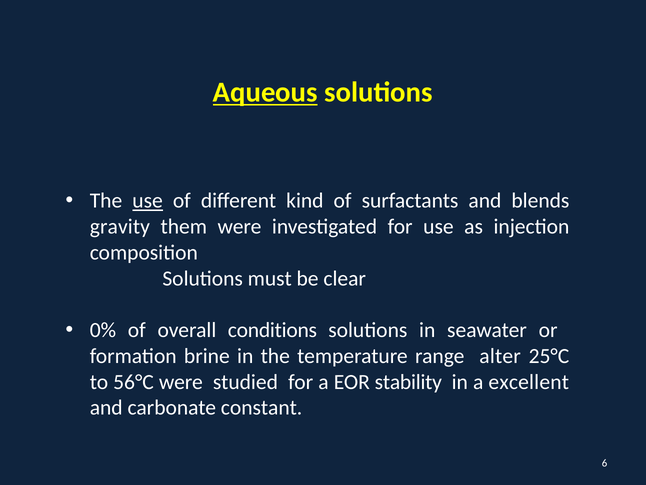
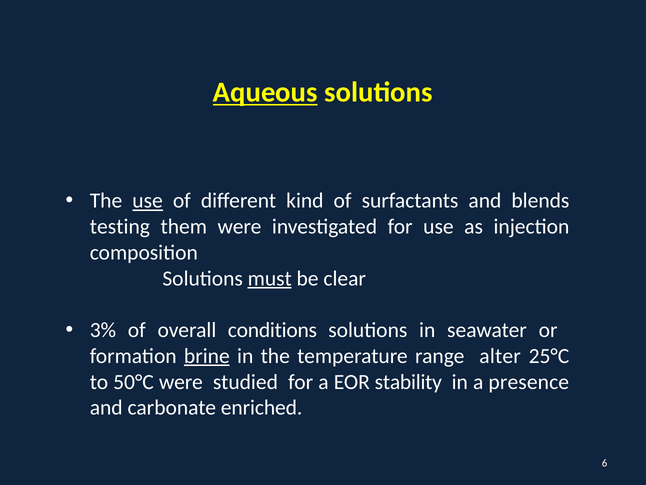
gravity: gravity -> testing
must underline: none -> present
0%: 0% -> 3%
brine underline: none -> present
56°C: 56°C -> 50°C
excellent: excellent -> presence
constant: constant -> enriched
